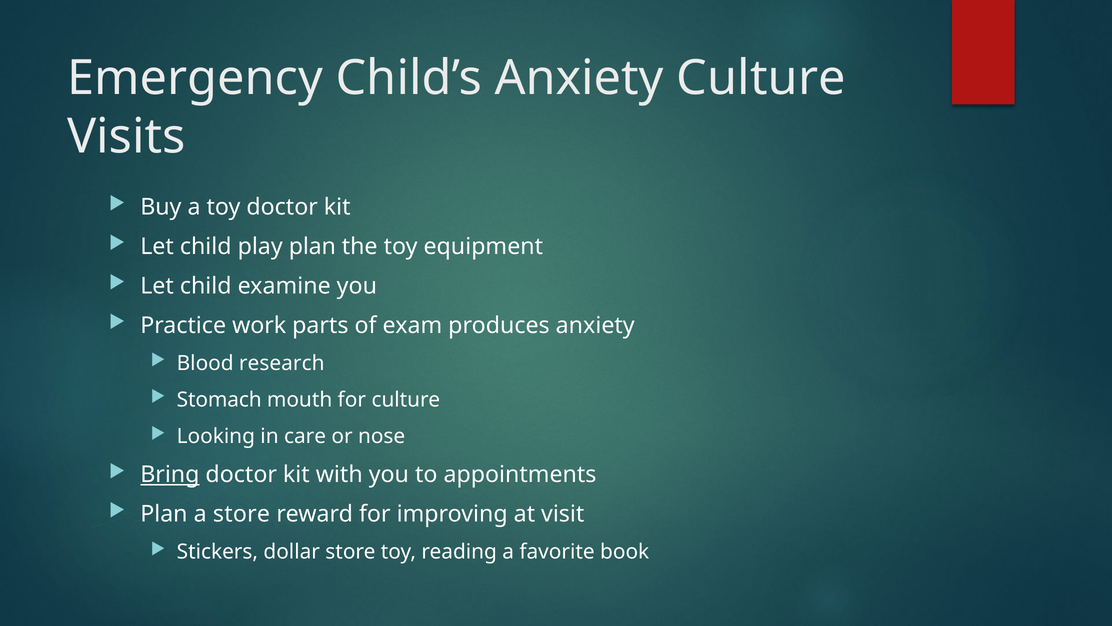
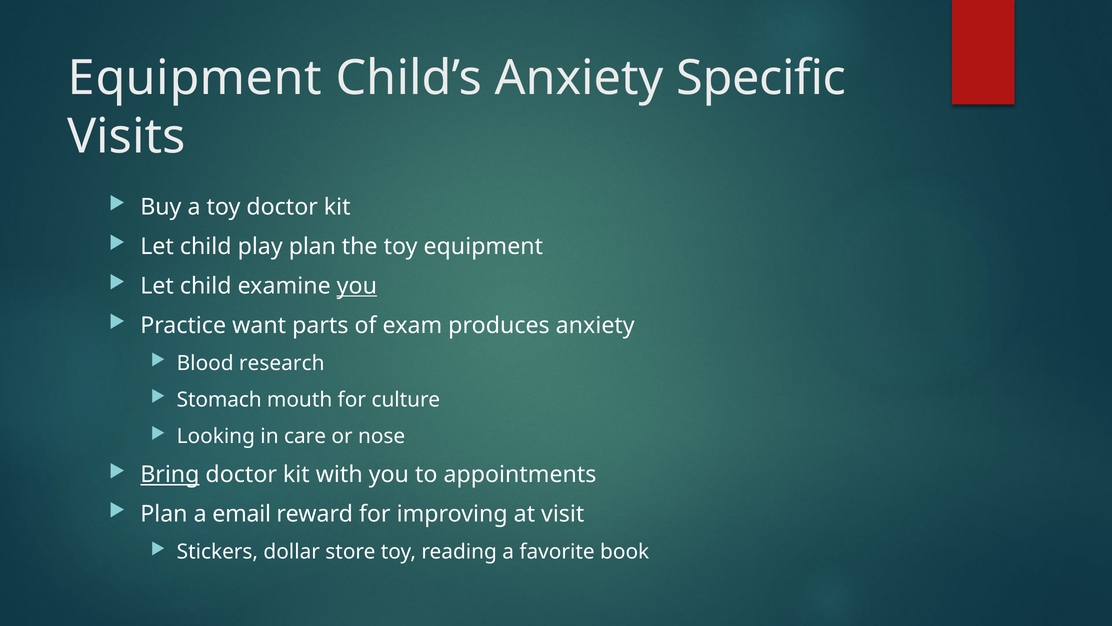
Emergency at (195, 78): Emergency -> Equipment
Anxiety Culture: Culture -> Specific
you at (357, 286) underline: none -> present
work: work -> want
a store: store -> email
